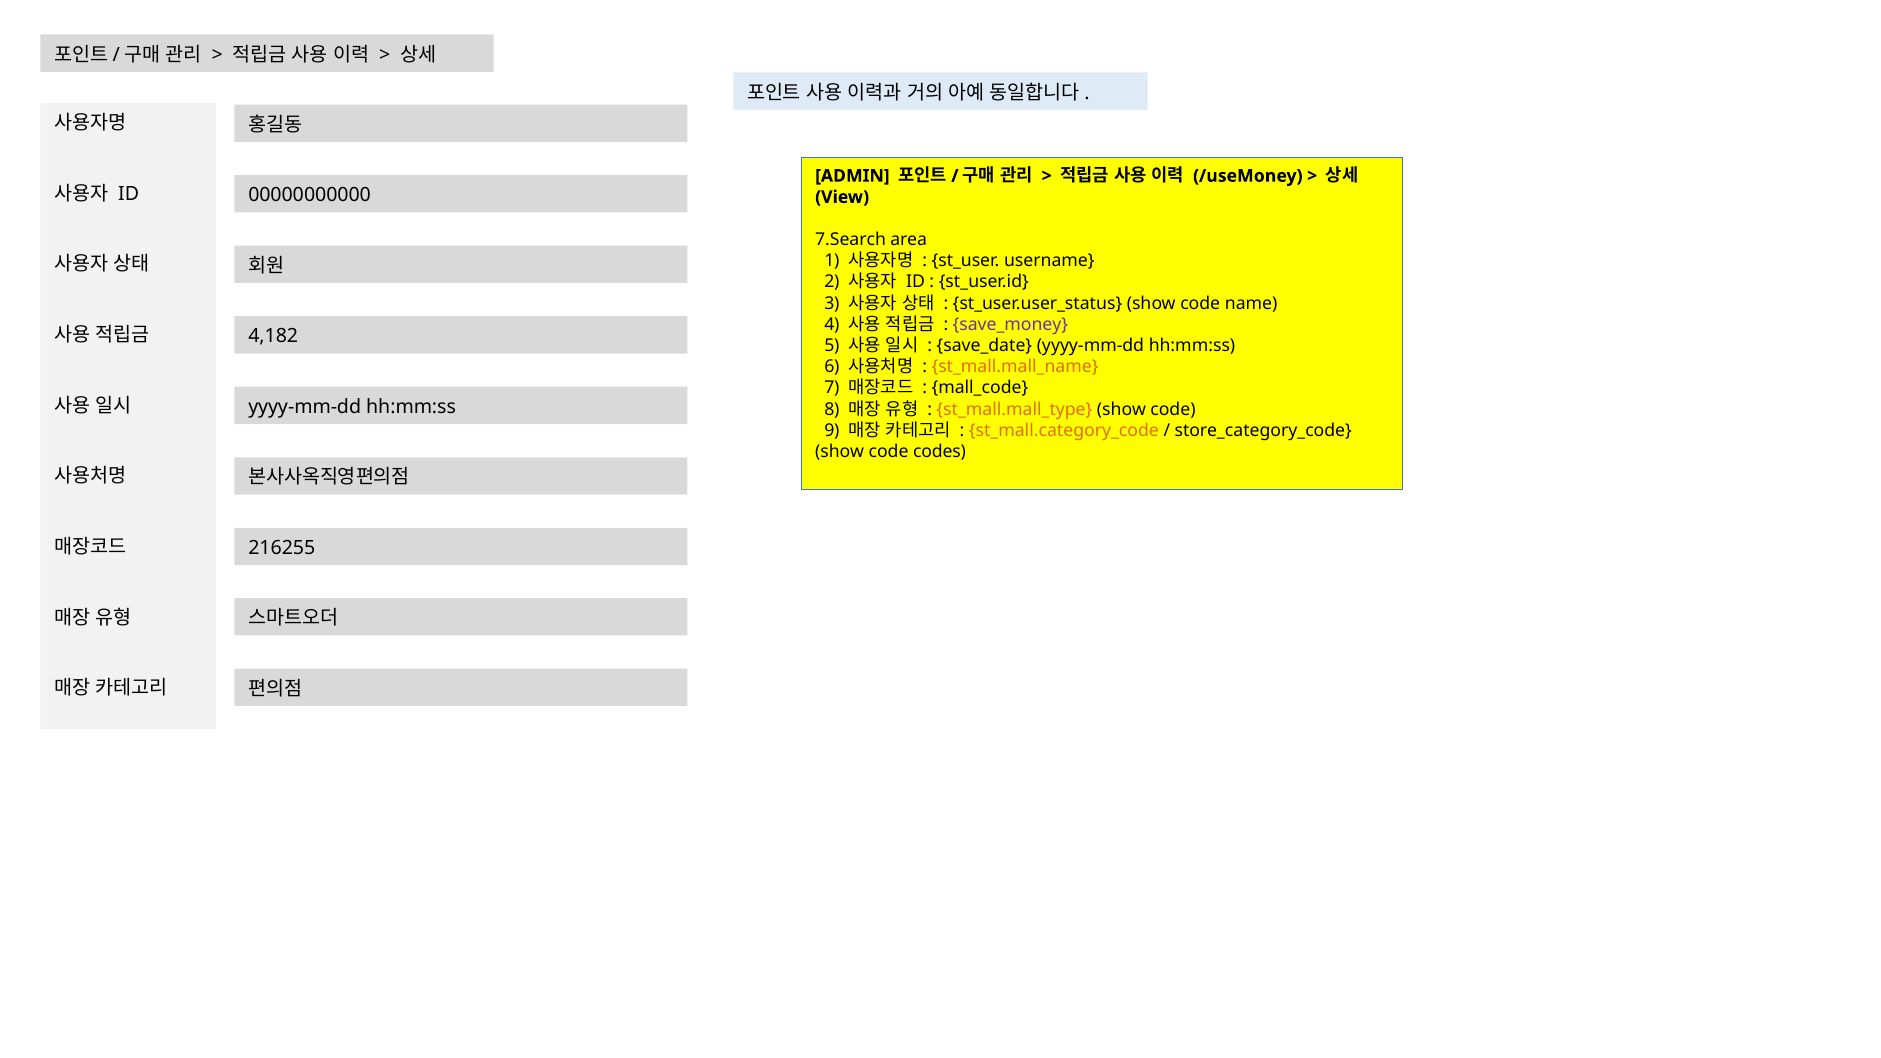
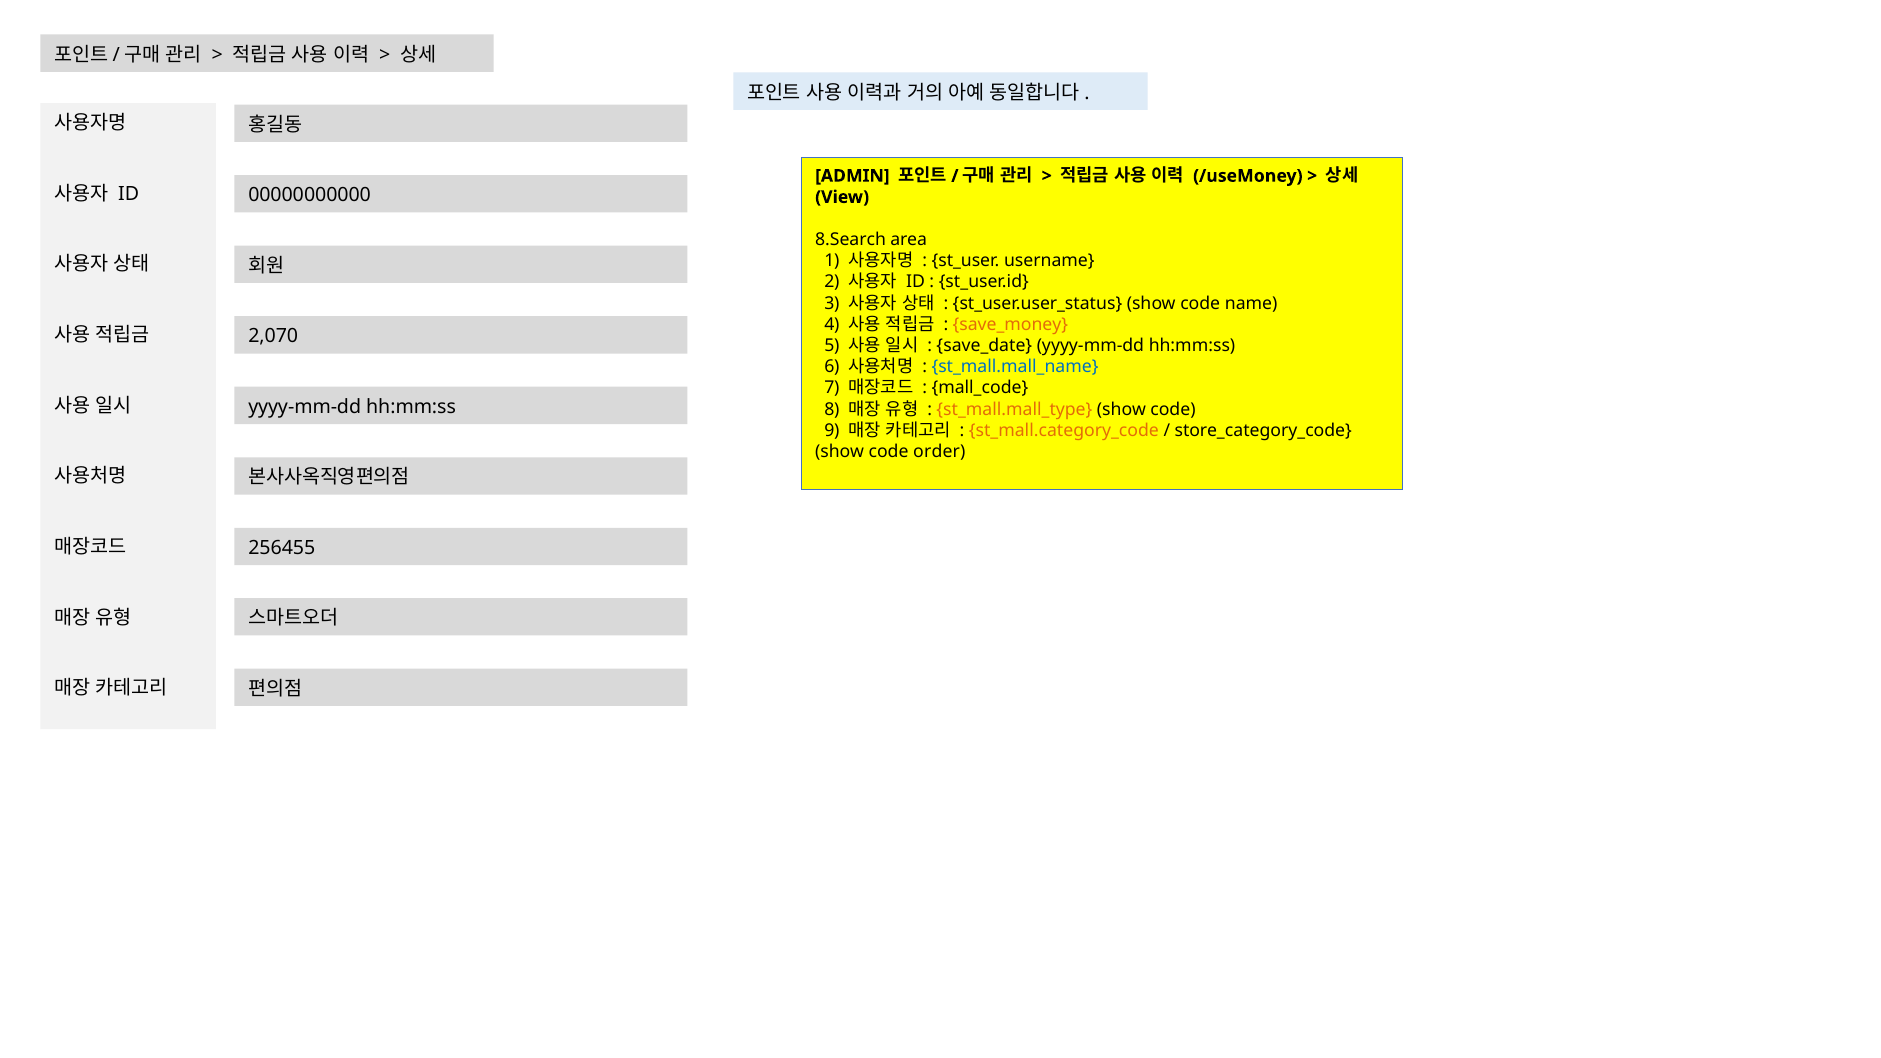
7.Search: 7.Search -> 8.Search
save_money colour: purple -> orange
4,182: 4,182 -> 2,070
st_mall.mall_name colour: orange -> blue
codes: codes -> order
216255: 216255 -> 256455
